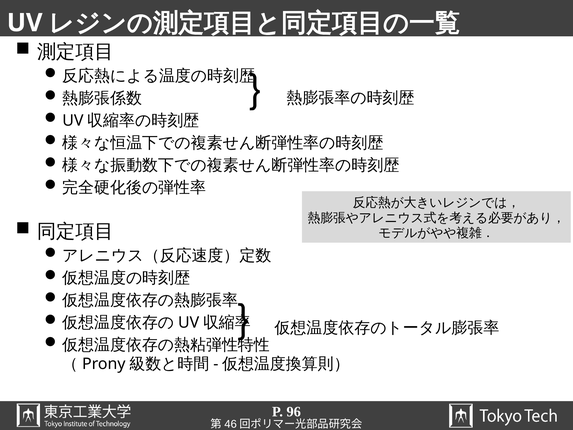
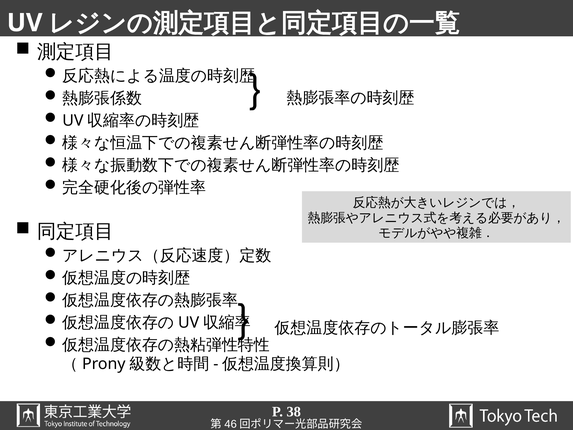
96: 96 -> 38
